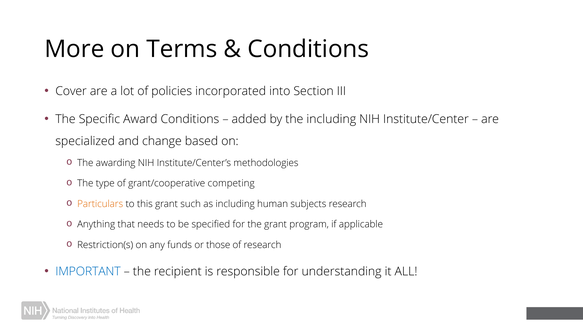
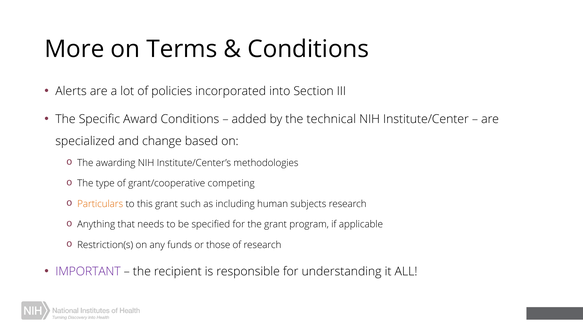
Cover: Cover -> Alerts
the including: including -> technical
IMPORTANT colour: blue -> purple
